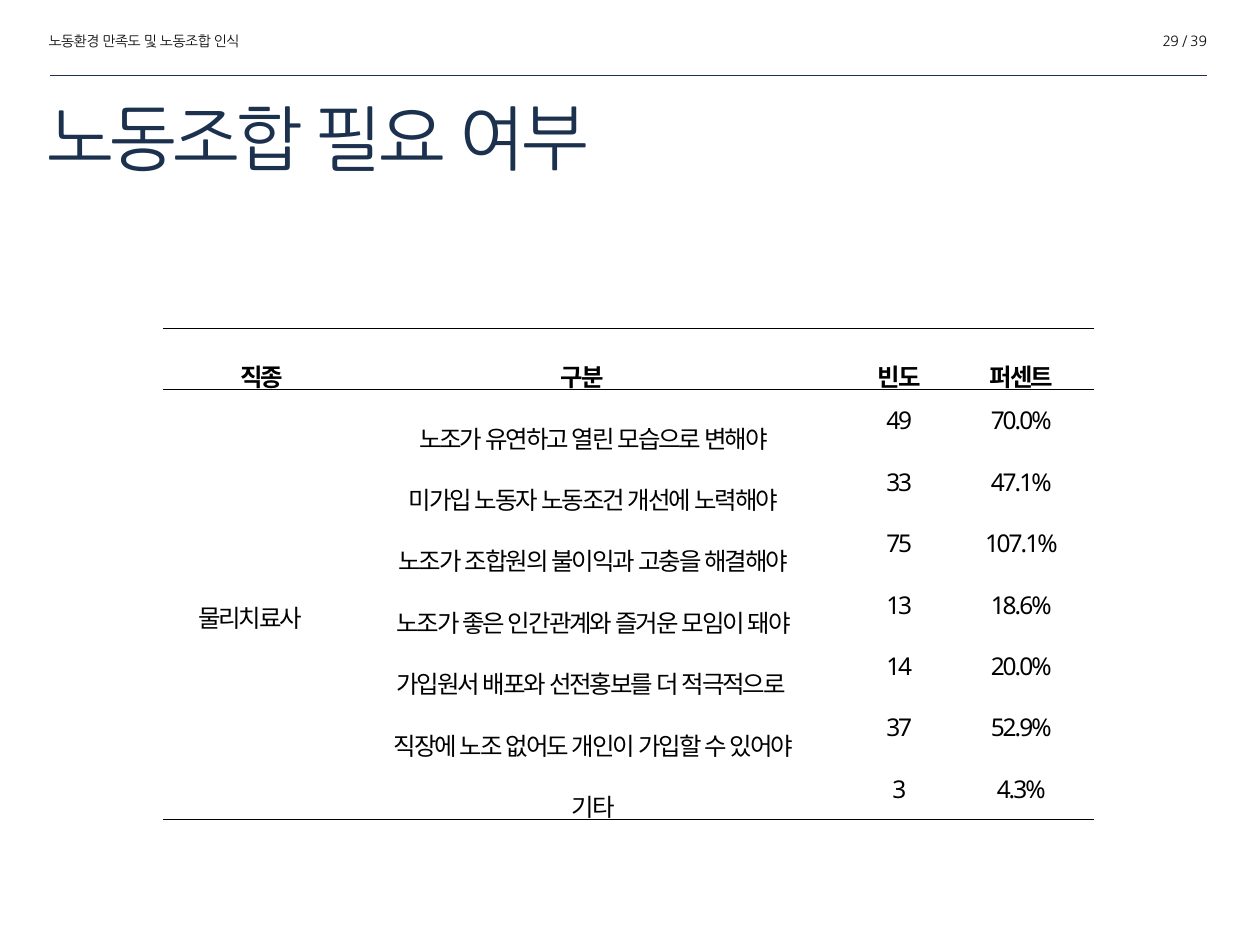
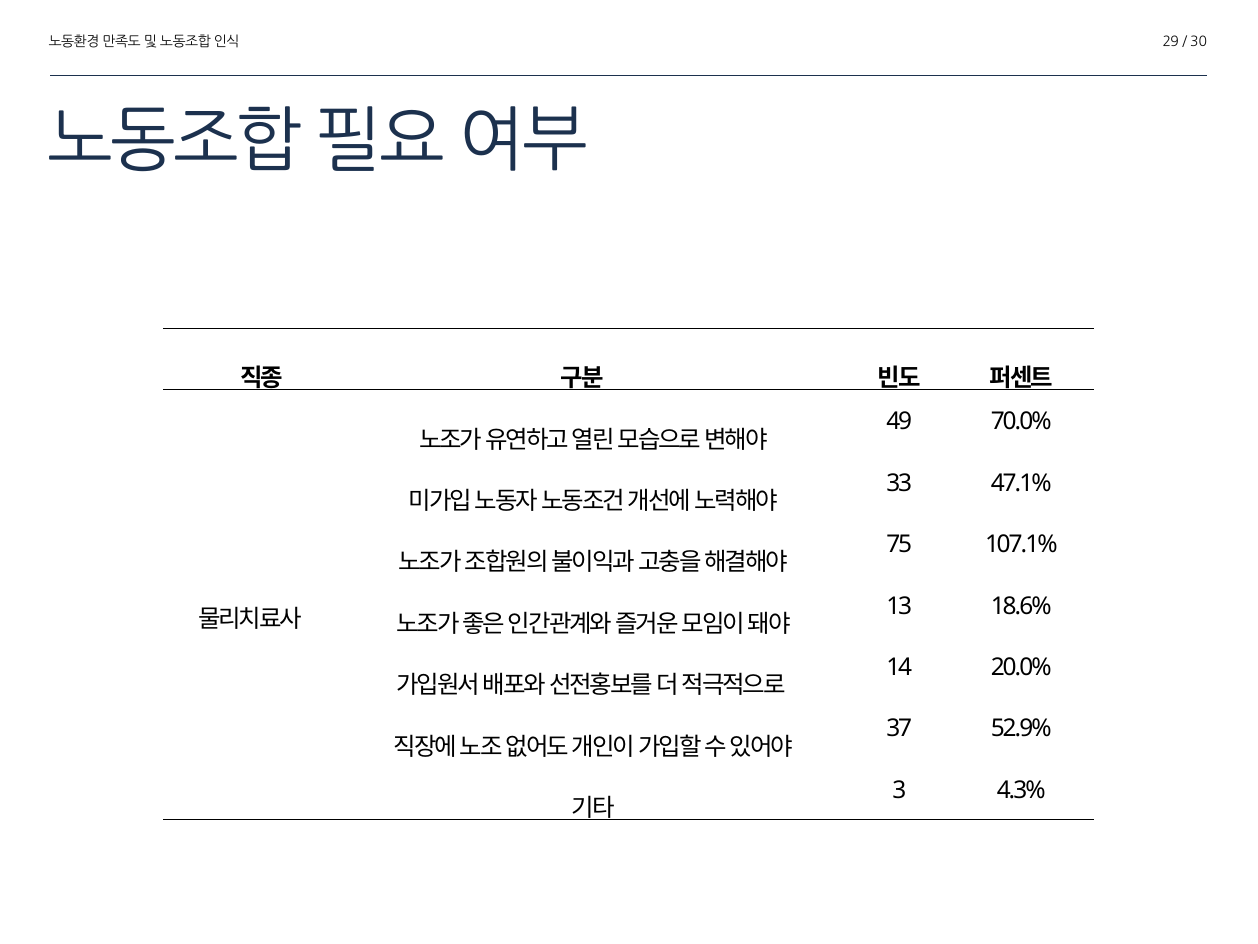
39: 39 -> 30
